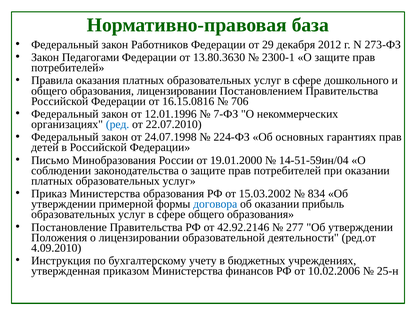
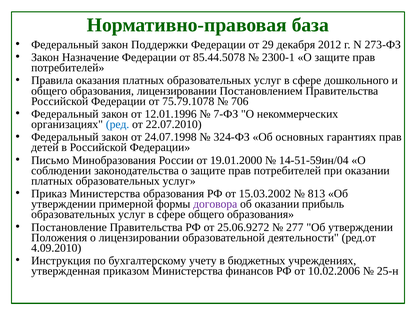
Работников: Работников -> Поддержки
Педагогами: Педагогами -> Назначение
13.80.3630: 13.80.3630 -> 85.44.5078
16.15.0816: 16.15.0816 -> 75.79.1078
224-ФЗ: 224-ФЗ -> 324-ФЗ
834: 834 -> 813
договора colour: blue -> purple
42.92.2146: 42.92.2146 -> 25.06.9272
